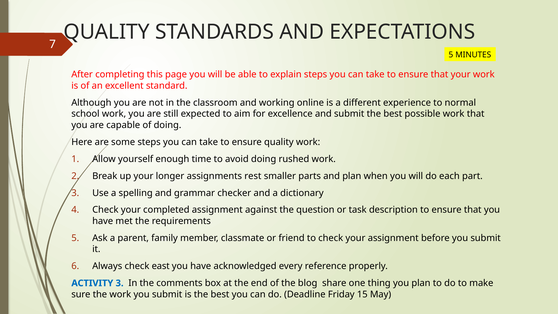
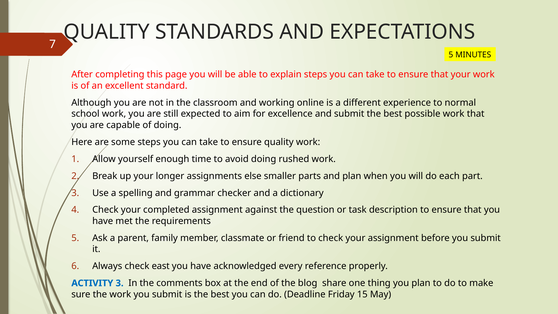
rest: rest -> else
